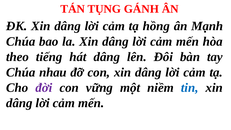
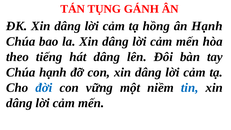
ân Mạnh: Mạnh -> Hạnh
Chúa nhau: nhau -> hạnh
đời colour: purple -> blue
